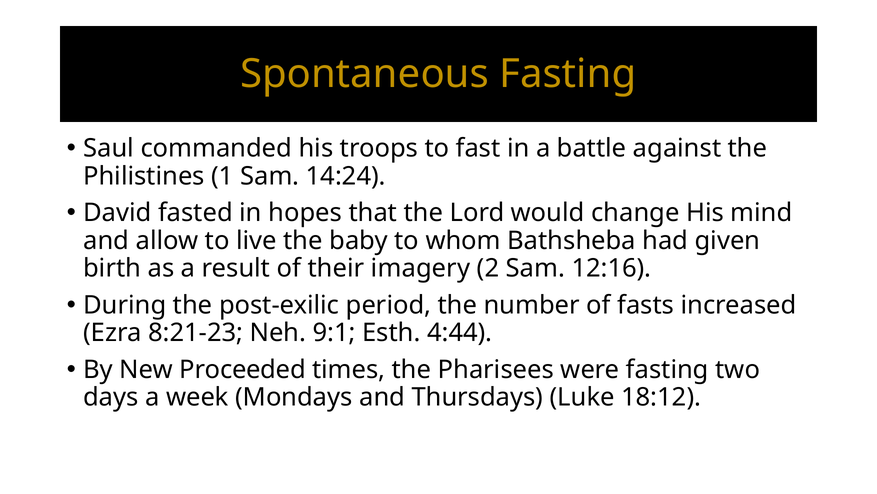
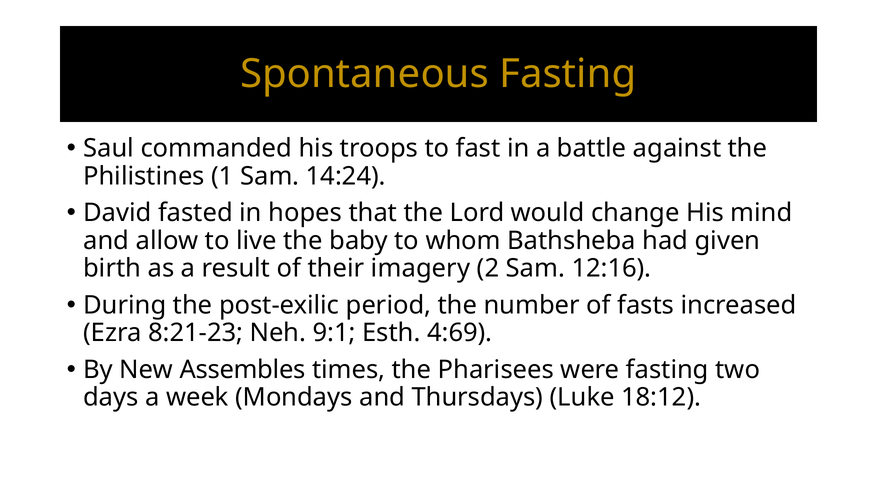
4:44: 4:44 -> 4:69
Proceeded: Proceeded -> Assembles
